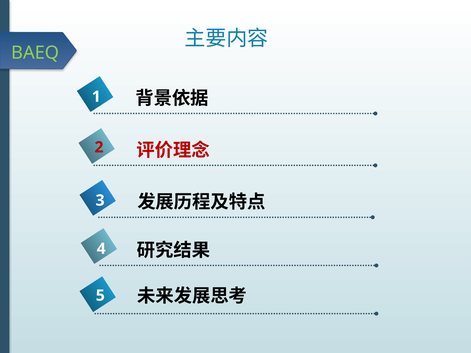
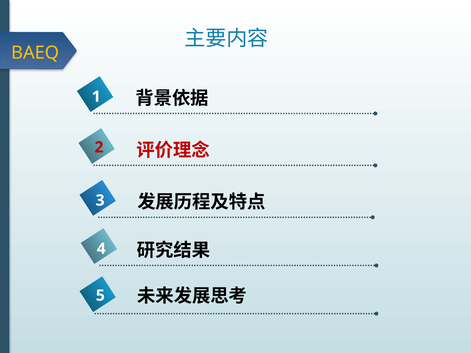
BAEQ colour: light green -> yellow
